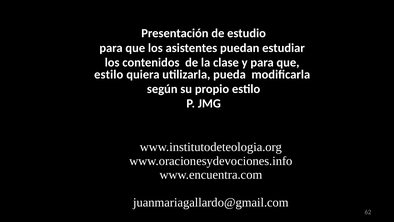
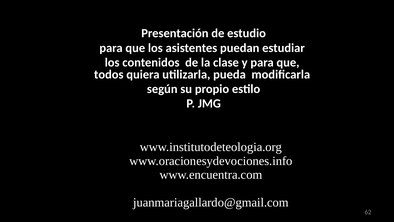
estilo at (109, 74): estilo -> todos
